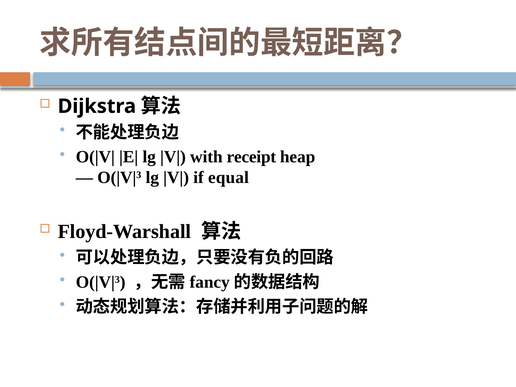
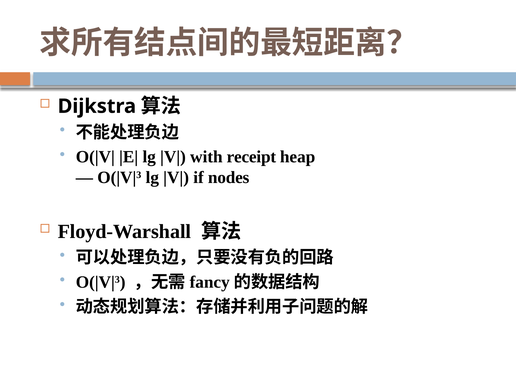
equal: equal -> nodes
